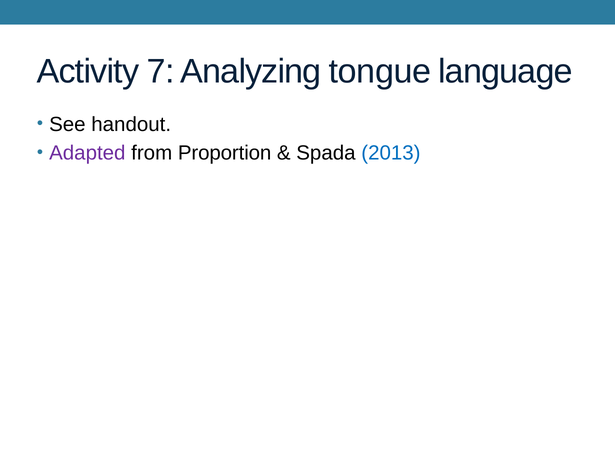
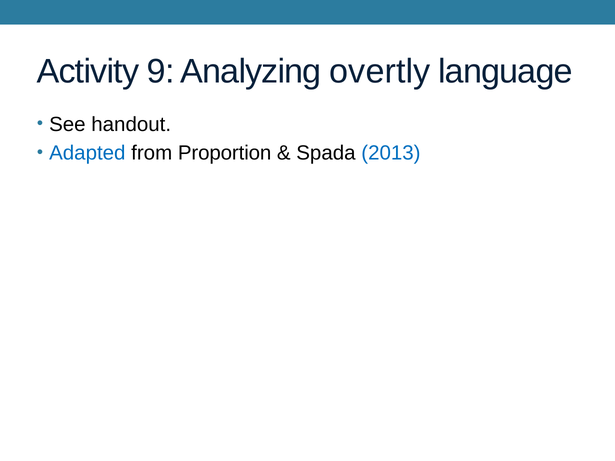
7: 7 -> 9
tongue: tongue -> overtly
Adapted colour: purple -> blue
